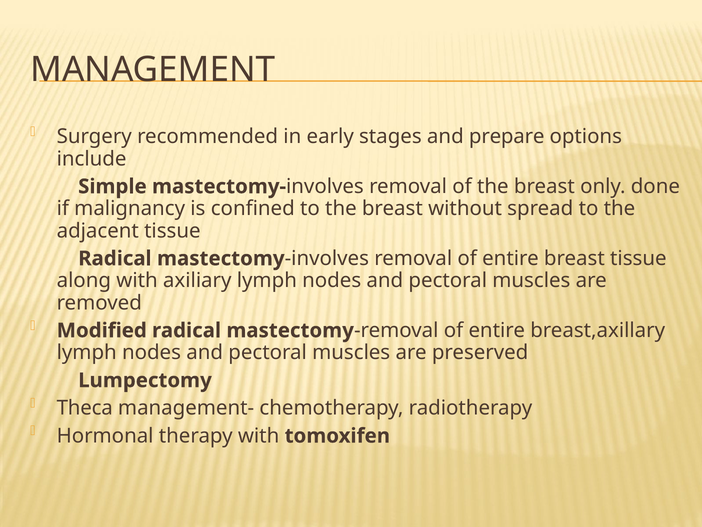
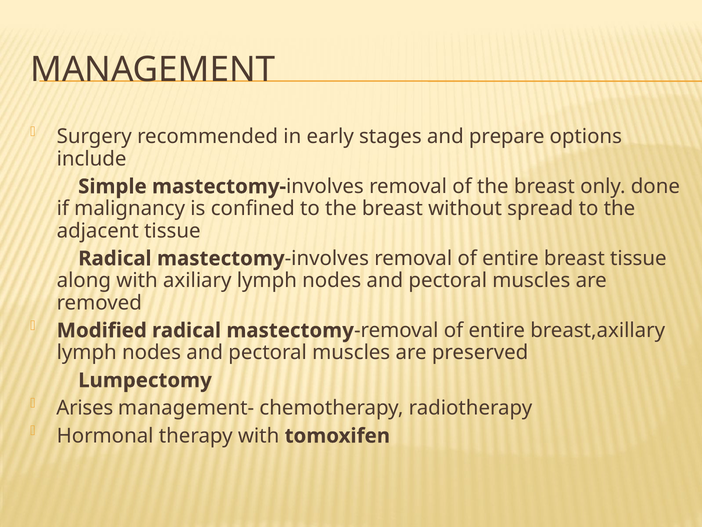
Theca: Theca -> Arises
